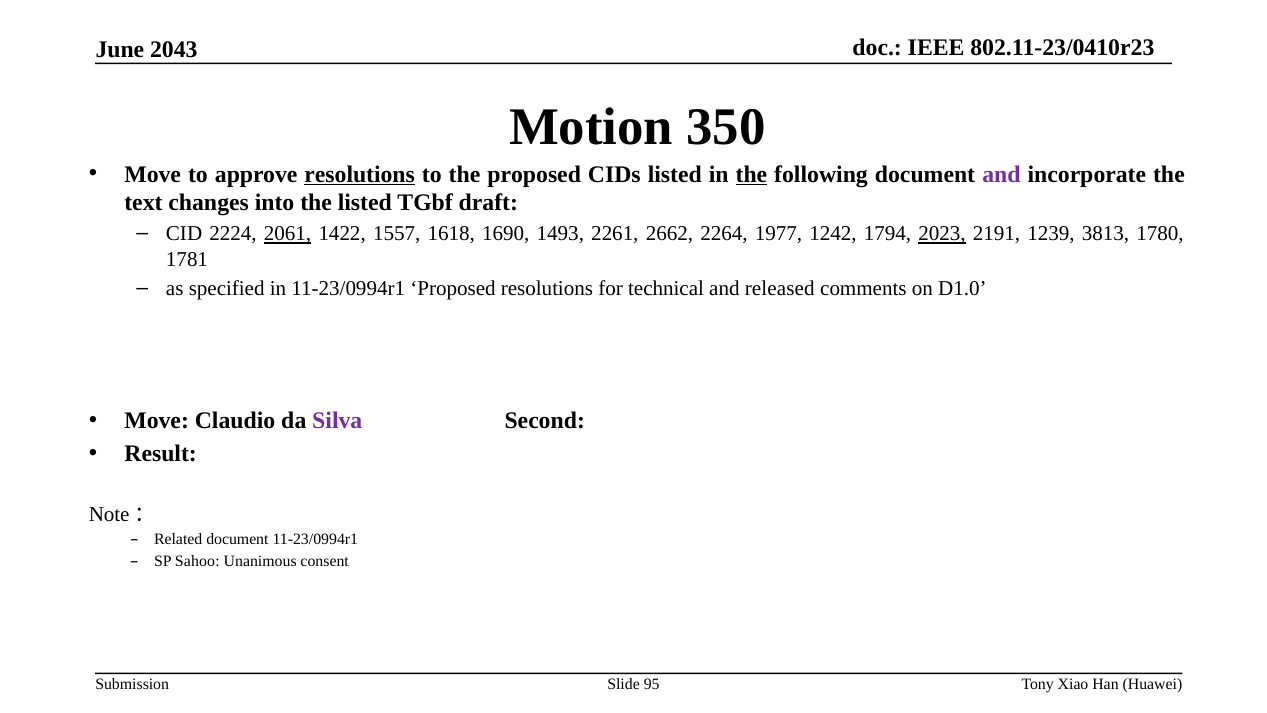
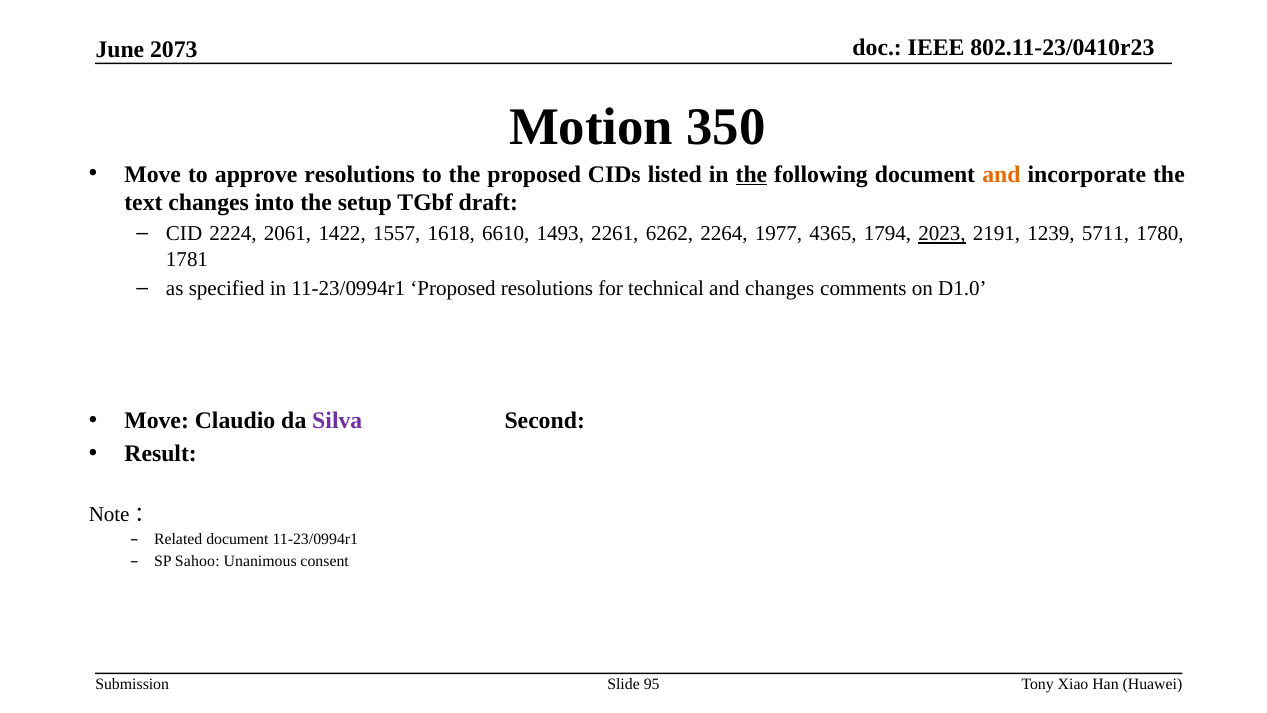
2043: 2043 -> 2073
resolutions at (360, 174) underline: present -> none
and at (1001, 174) colour: purple -> orange
the listed: listed -> setup
2061 underline: present -> none
1690: 1690 -> 6610
2662: 2662 -> 6262
1242: 1242 -> 4365
3813: 3813 -> 5711
and released: released -> changes
